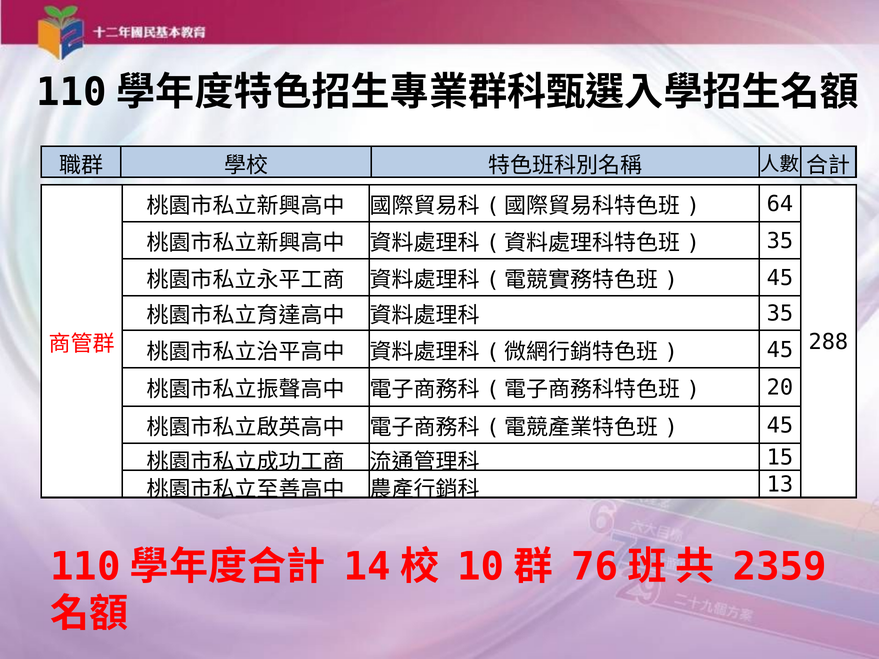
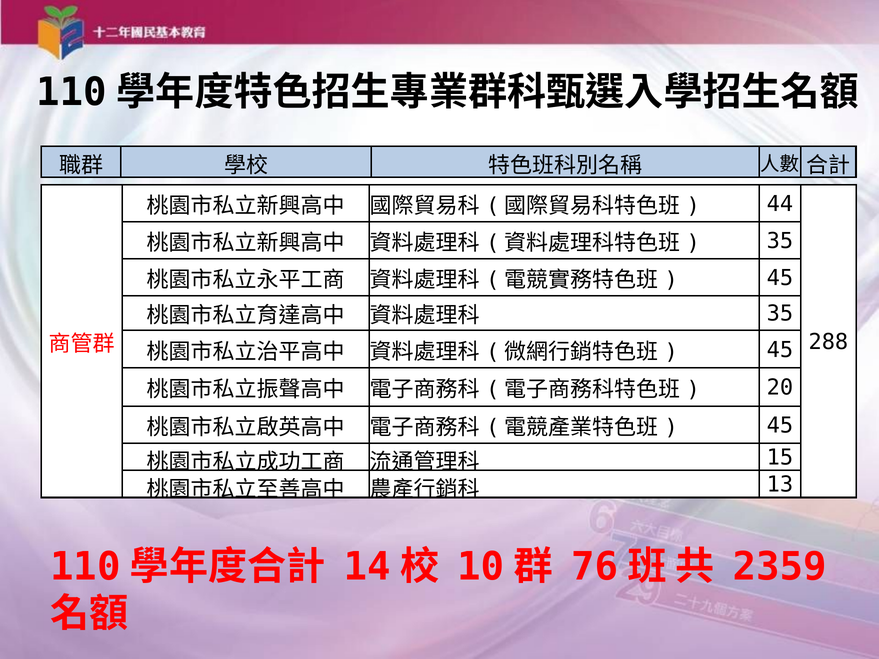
64: 64 -> 44
